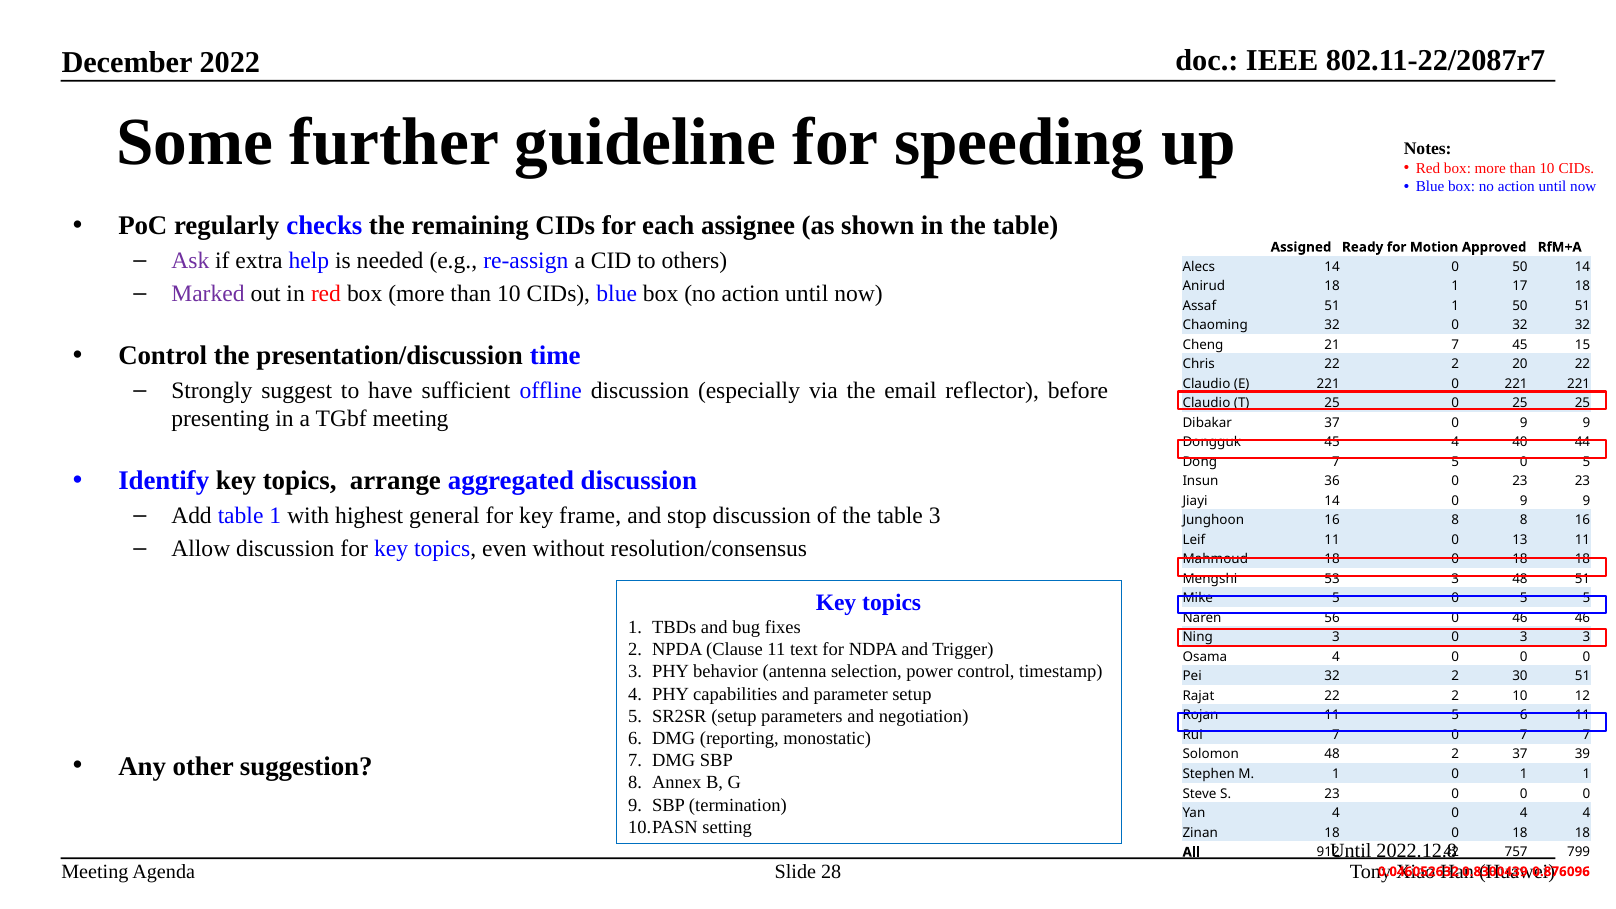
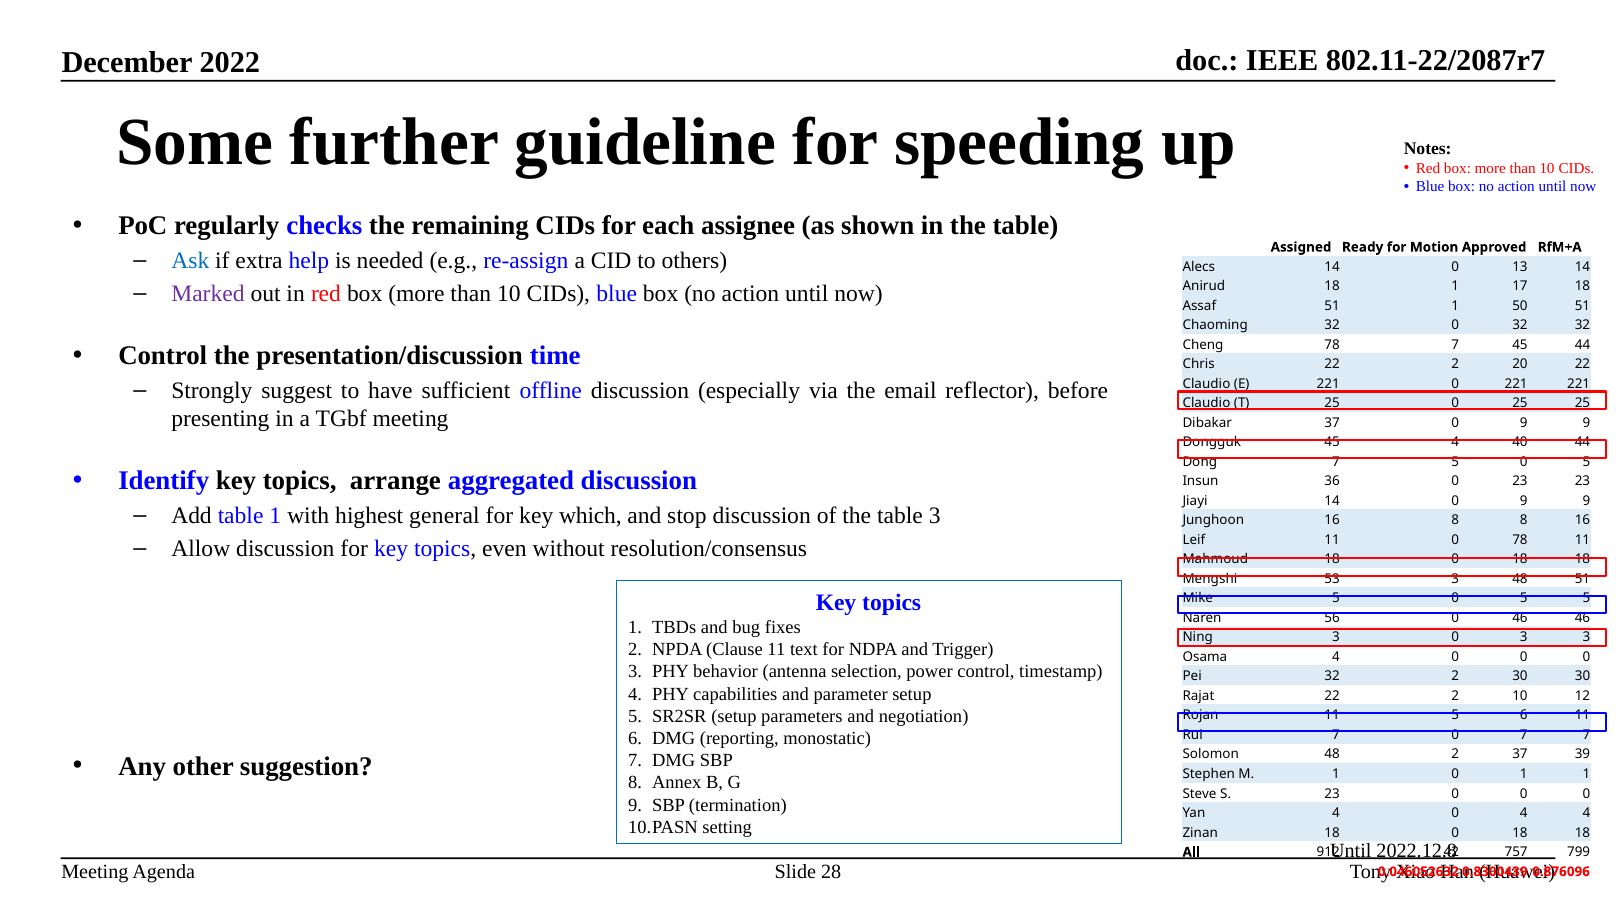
Ask colour: purple -> blue
0 50: 50 -> 13
Cheng 21: 21 -> 78
45 15: 15 -> 44
frame: frame -> which
0 13: 13 -> 78
30 51: 51 -> 30
